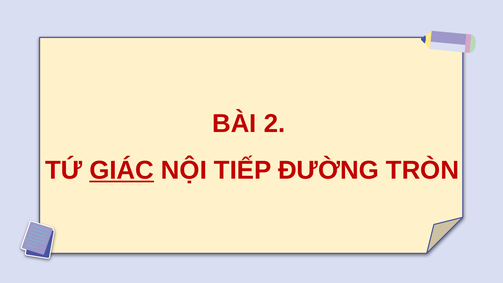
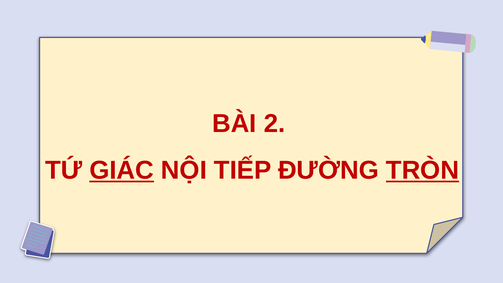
TRÒN underline: none -> present
